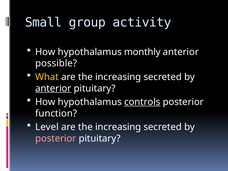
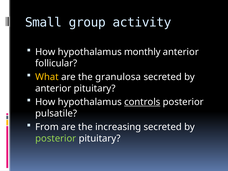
possible: possible -> follicular
increasing at (118, 77): increasing -> granulosa
anterior at (53, 88) underline: present -> none
function: function -> pulsatile
Level: Level -> From
posterior at (56, 138) colour: pink -> light green
